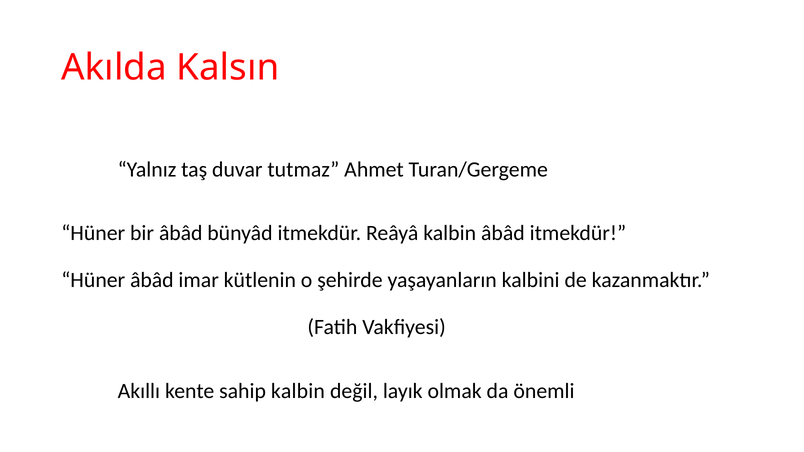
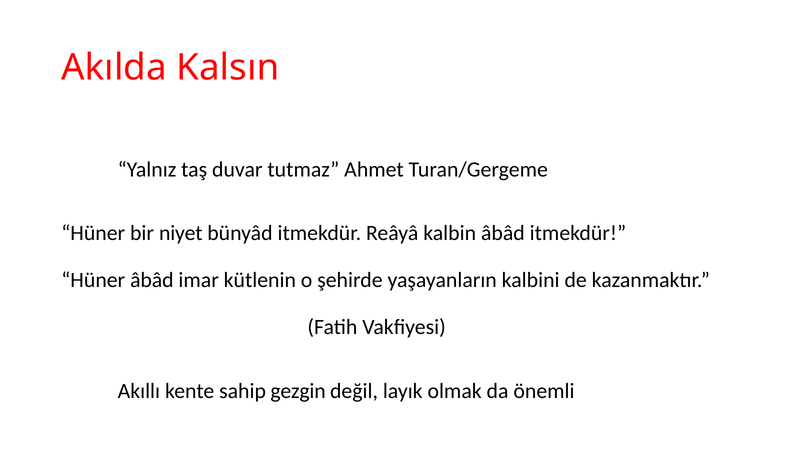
bir âbâd: âbâd -> niyet
sahip kalbin: kalbin -> gezgin
